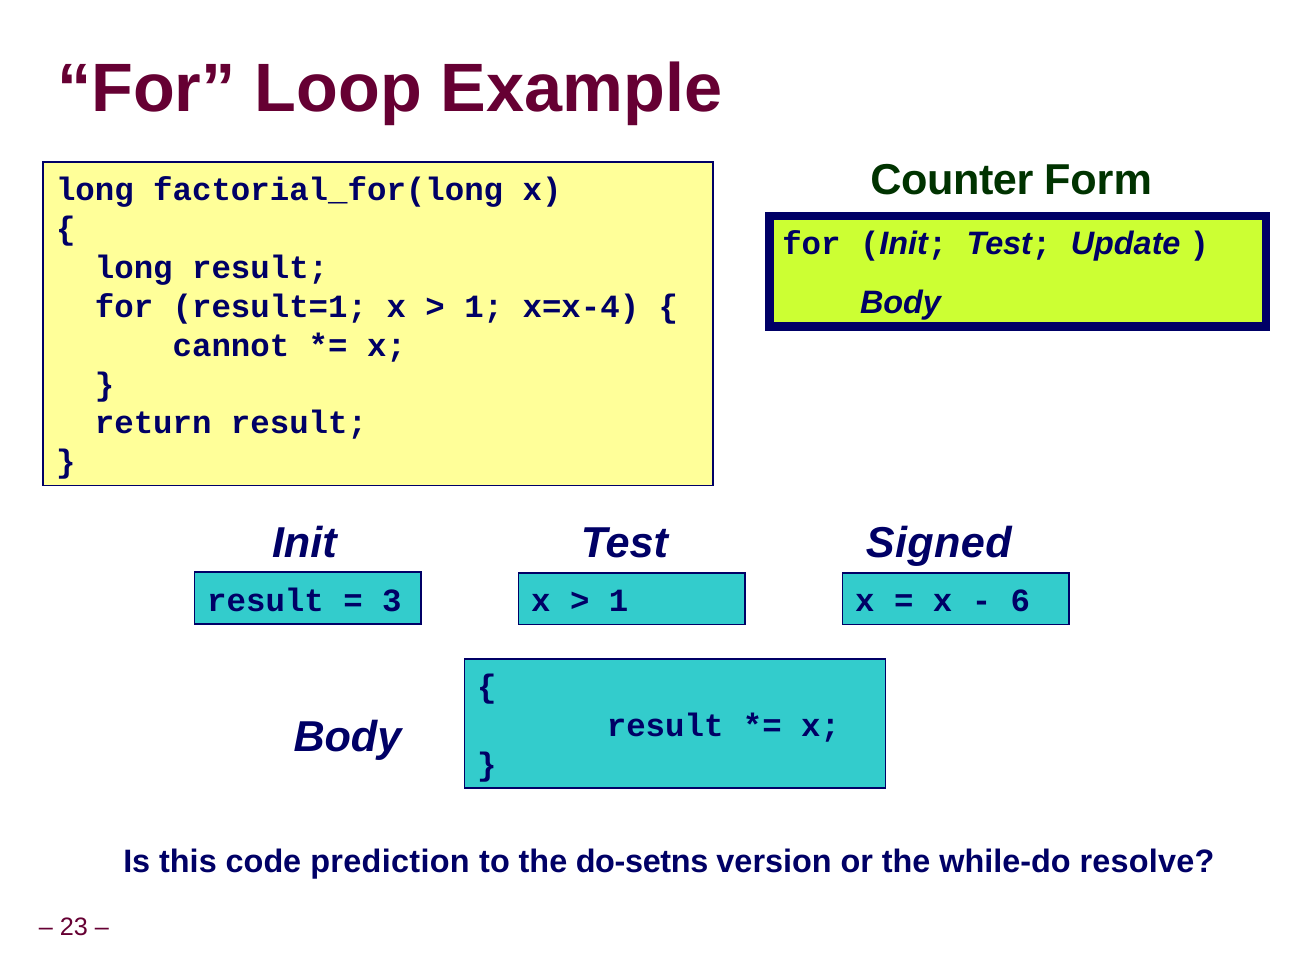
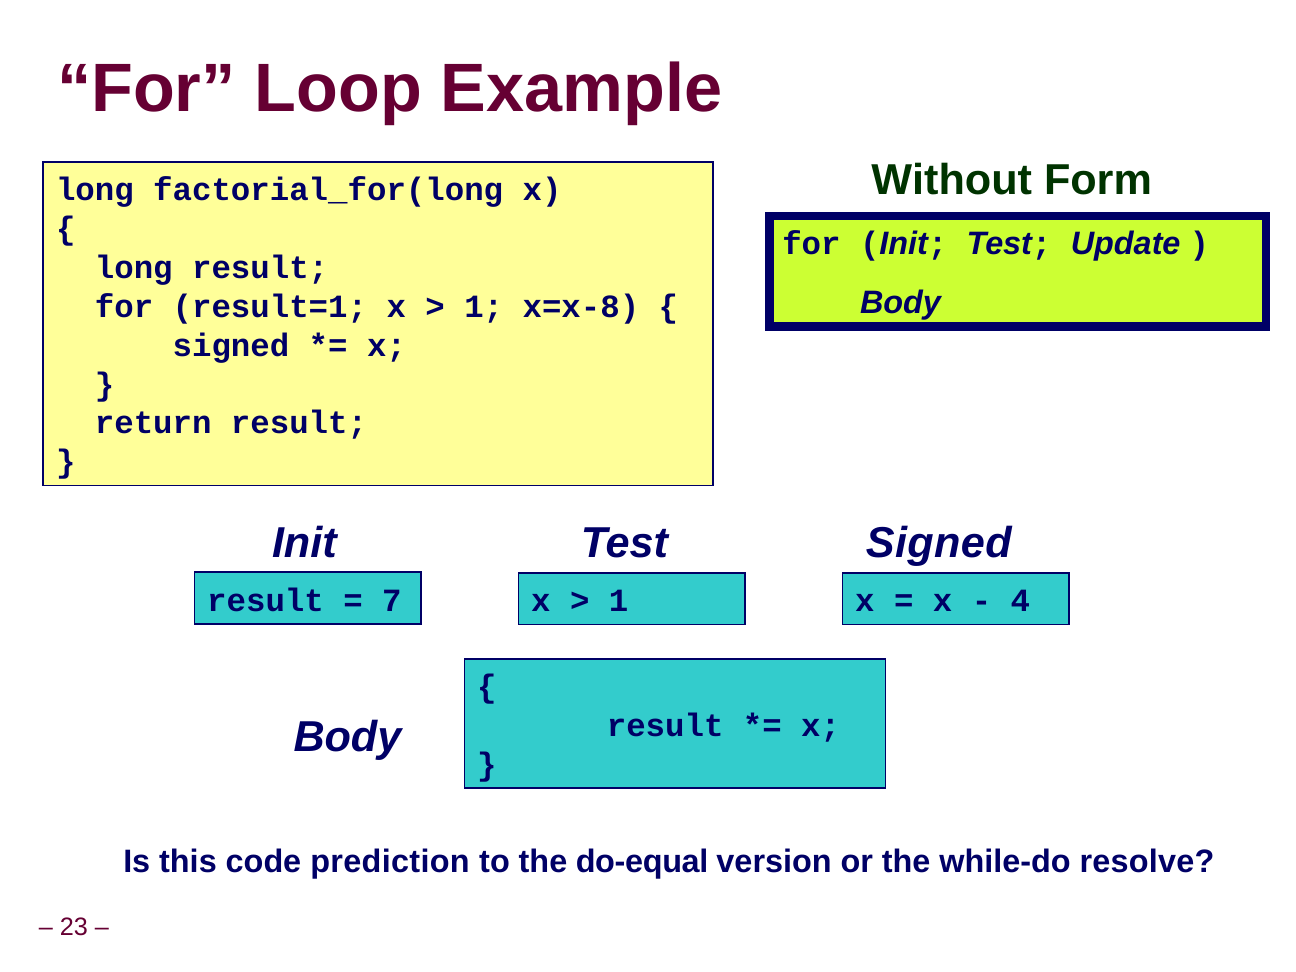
Counter: Counter -> Without
x=x-4: x=x-4 -> x=x-8
cannot at (231, 345): cannot -> signed
3: 3 -> 7
6: 6 -> 4
do-setns: do-setns -> do-equal
